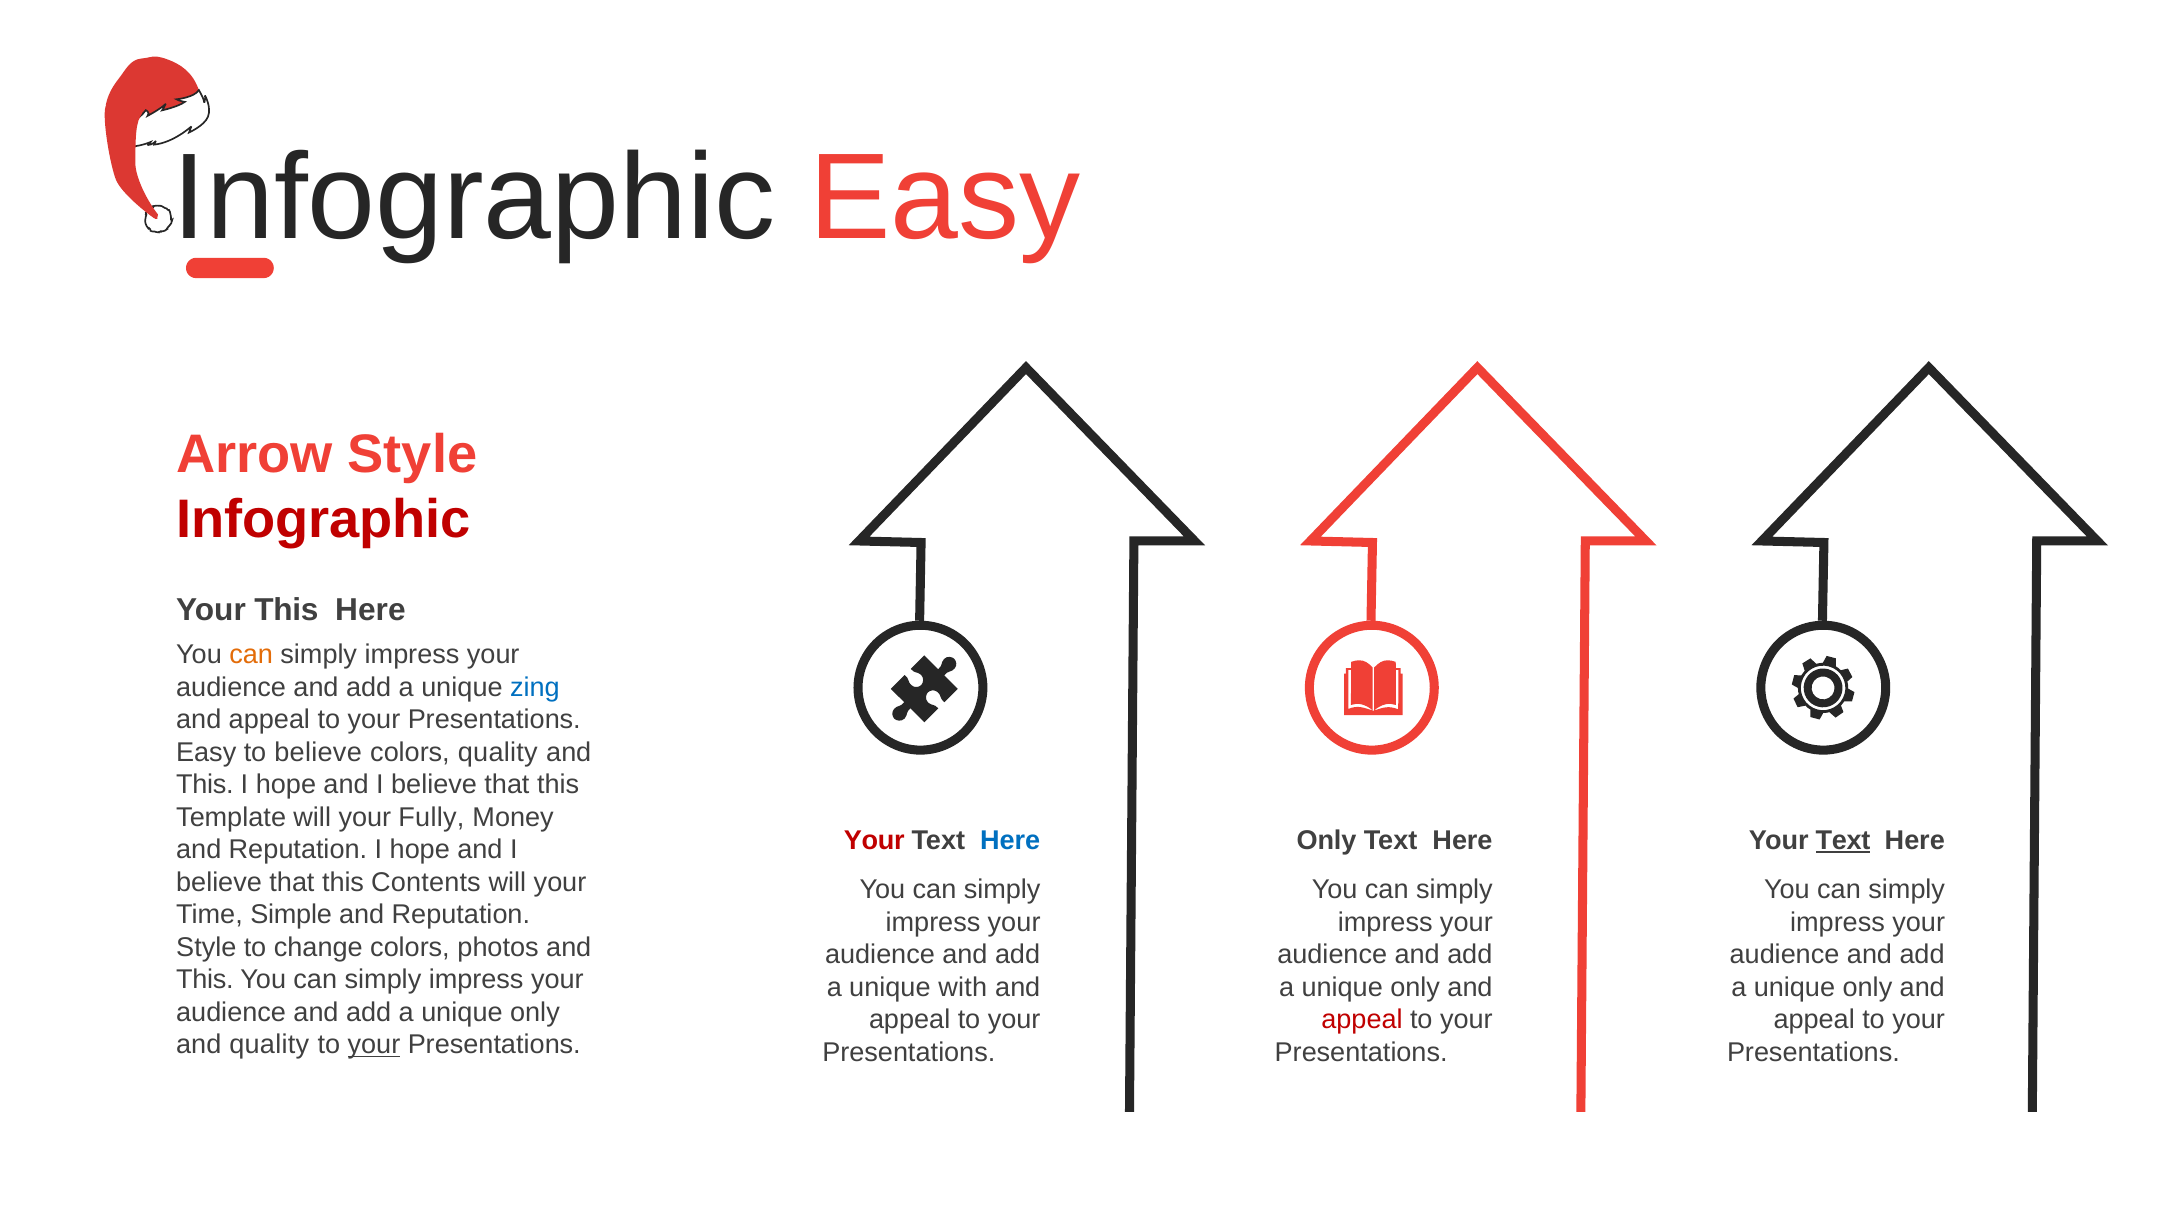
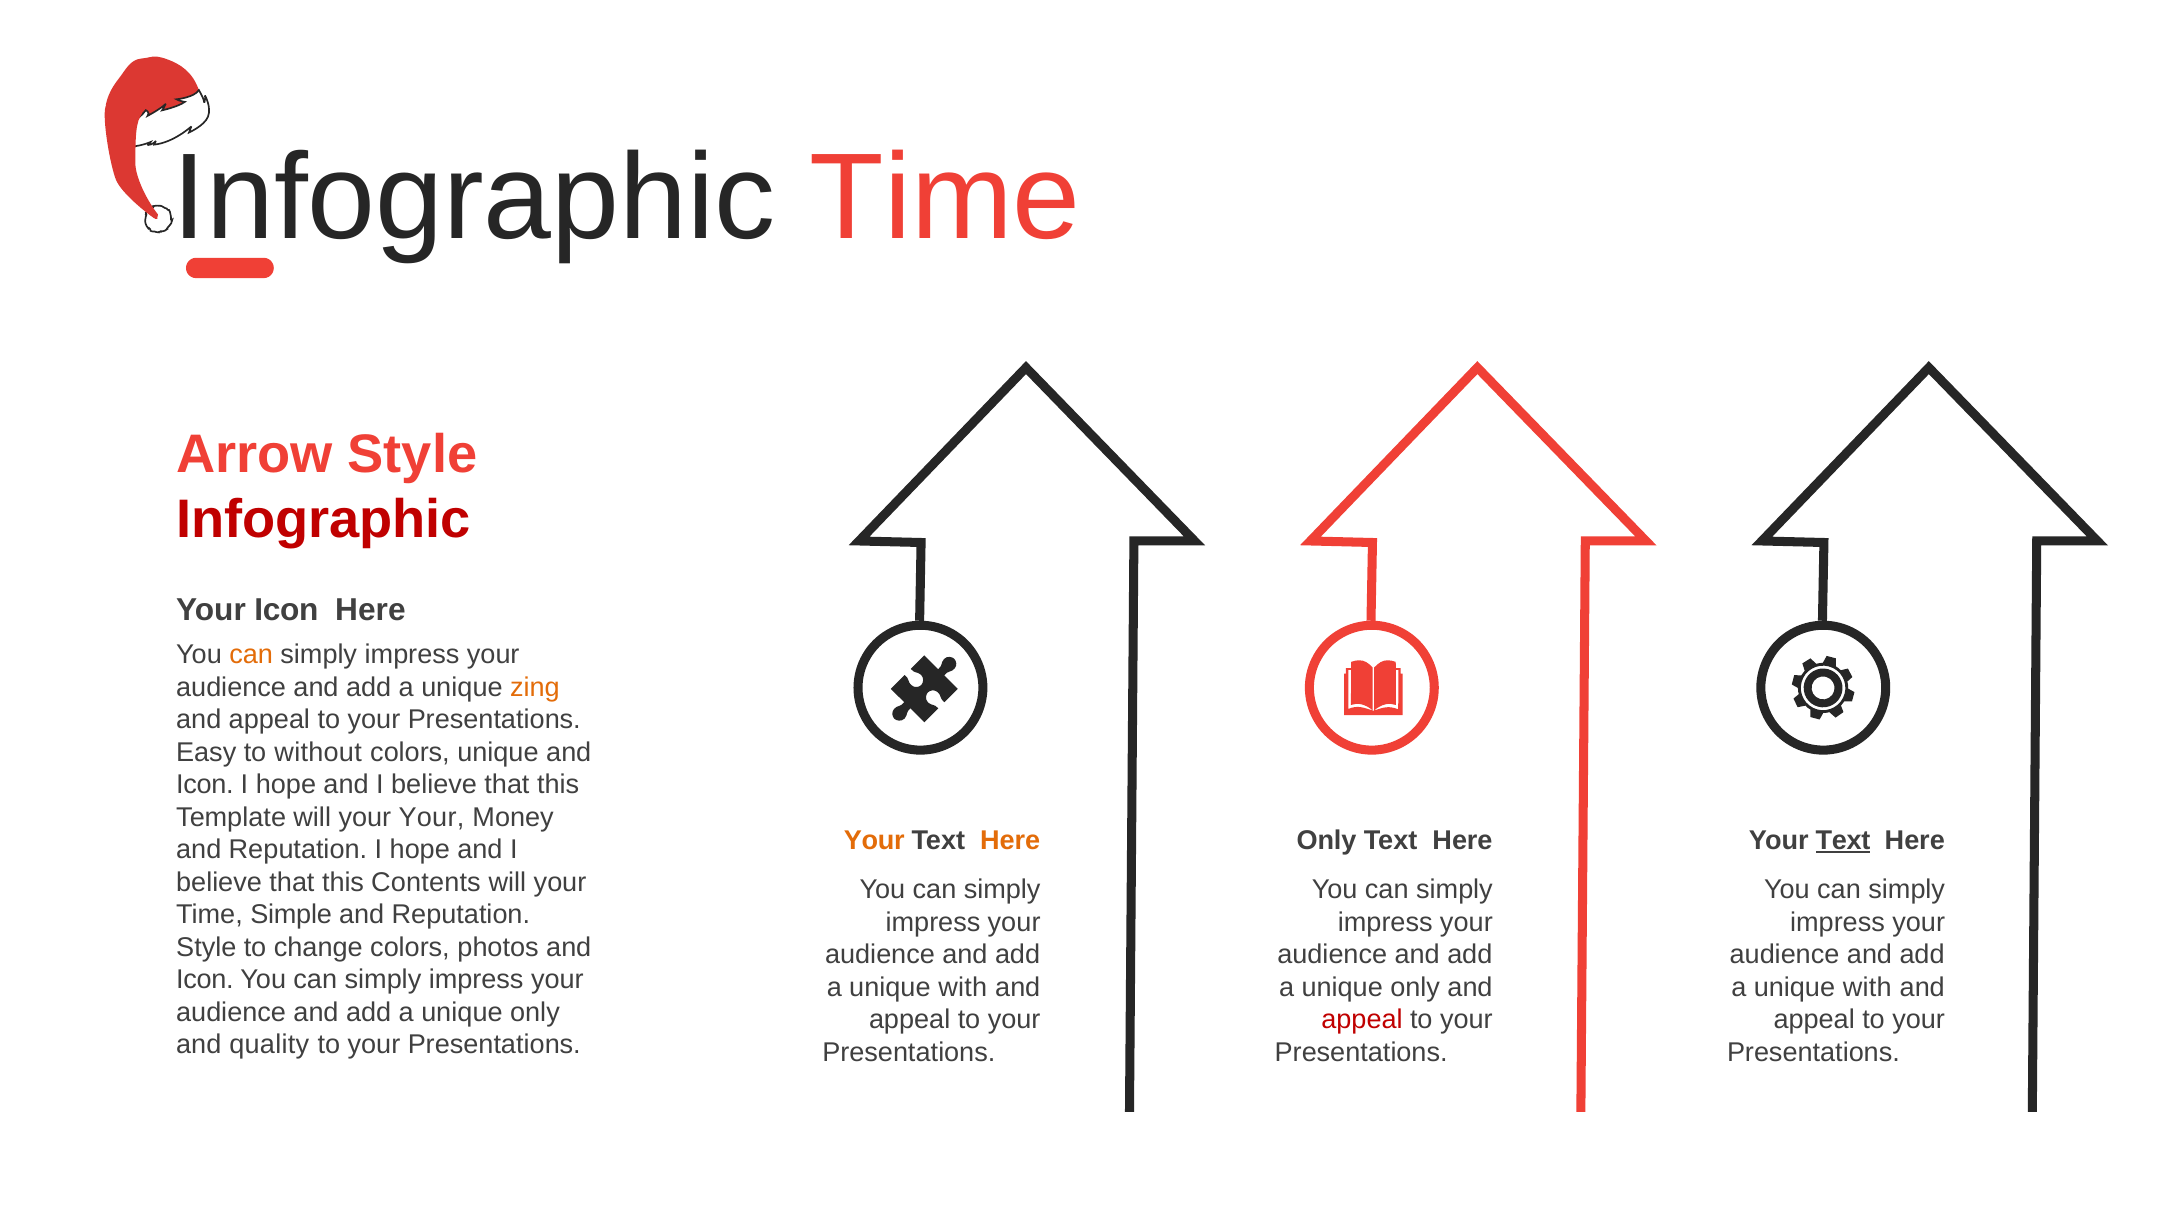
Infographic Easy: Easy -> Time
Your This: This -> Icon
zing colour: blue -> orange
to believe: believe -> without
colors quality: quality -> unique
This at (205, 785): This -> Icon
your Fully: Fully -> Your
Your at (874, 840) colour: red -> orange
Here at (1010, 840) colour: blue -> orange
This at (205, 980): This -> Icon
only at (1867, 987): only -> with
your at (374, 1045) underline: present -> none
